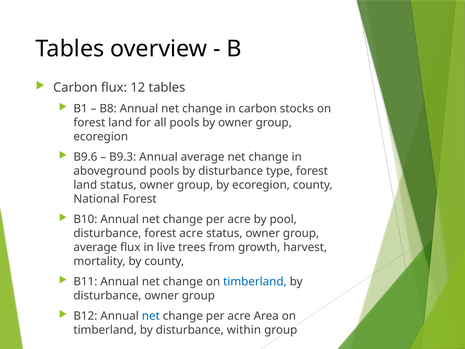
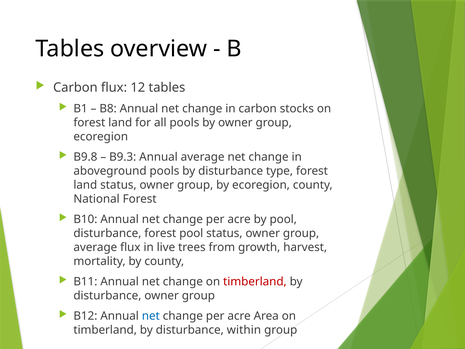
B9.6: B9.6 -> B9.8
forest acre: acre -> pool
timberland at (255, 282) colour: blue -> red
